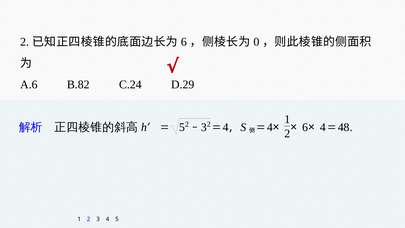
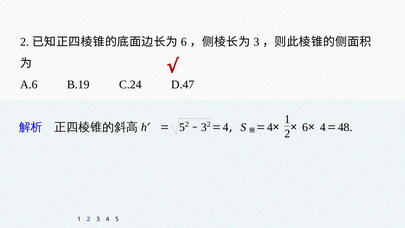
0 at (256, 42): 0 -> 3
B.82: B.82 -> B.19
D.29: D.29 -> D.47
